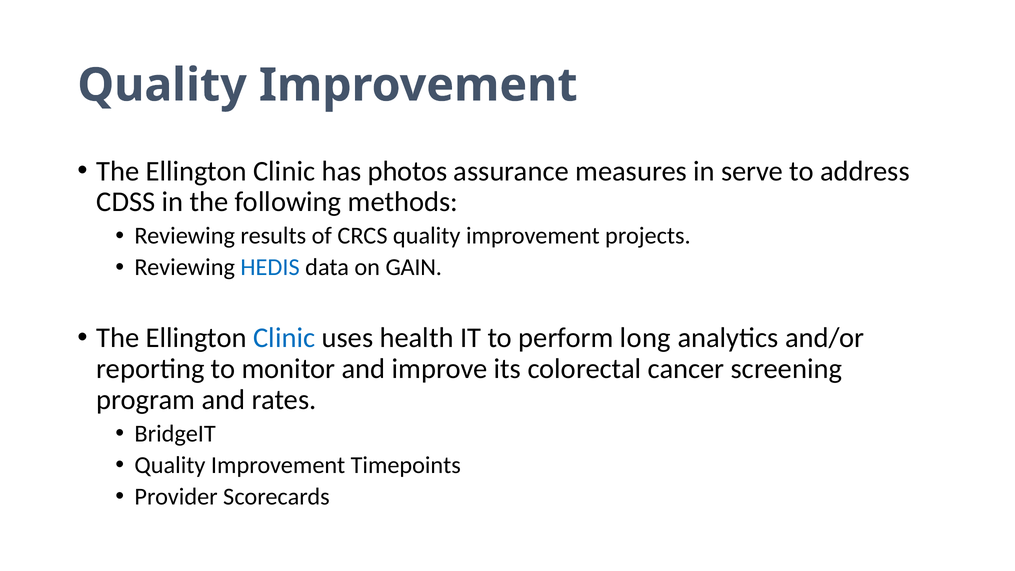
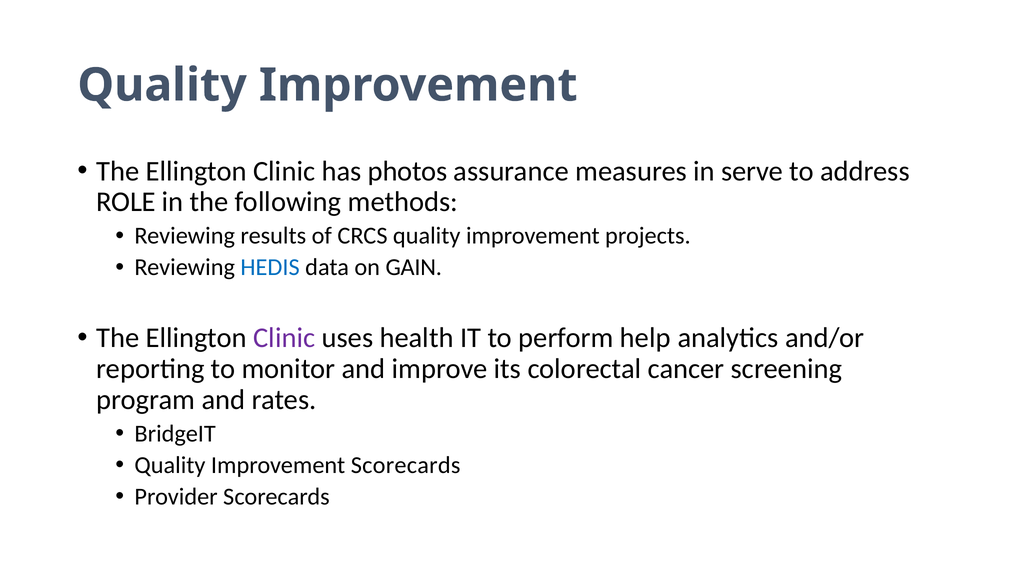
CDSS: CDSS -> ROLE
Clinic at (284, 338) colour: blue -> purple
long: long -> help
Improvement Timepoints: Timepoints -> Scorecards
